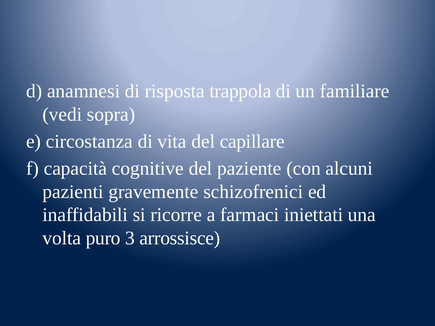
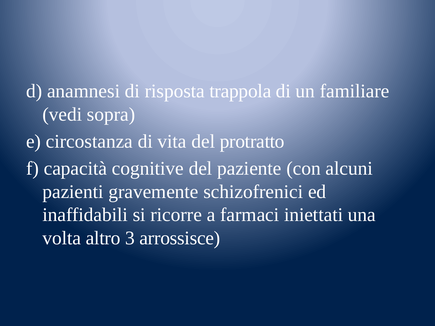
capillare: capillare -> protratto
puro: puro -> altro
